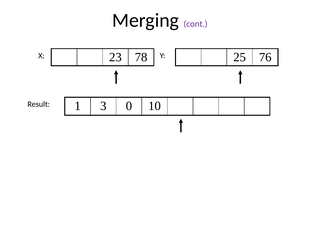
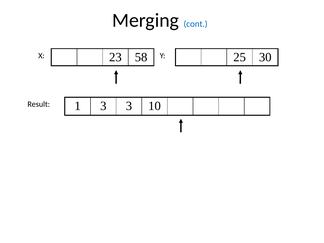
cont colour: purple -> blue
78: 78 -> 58
76: 76 -> 30
3 0: 0 -> 3
